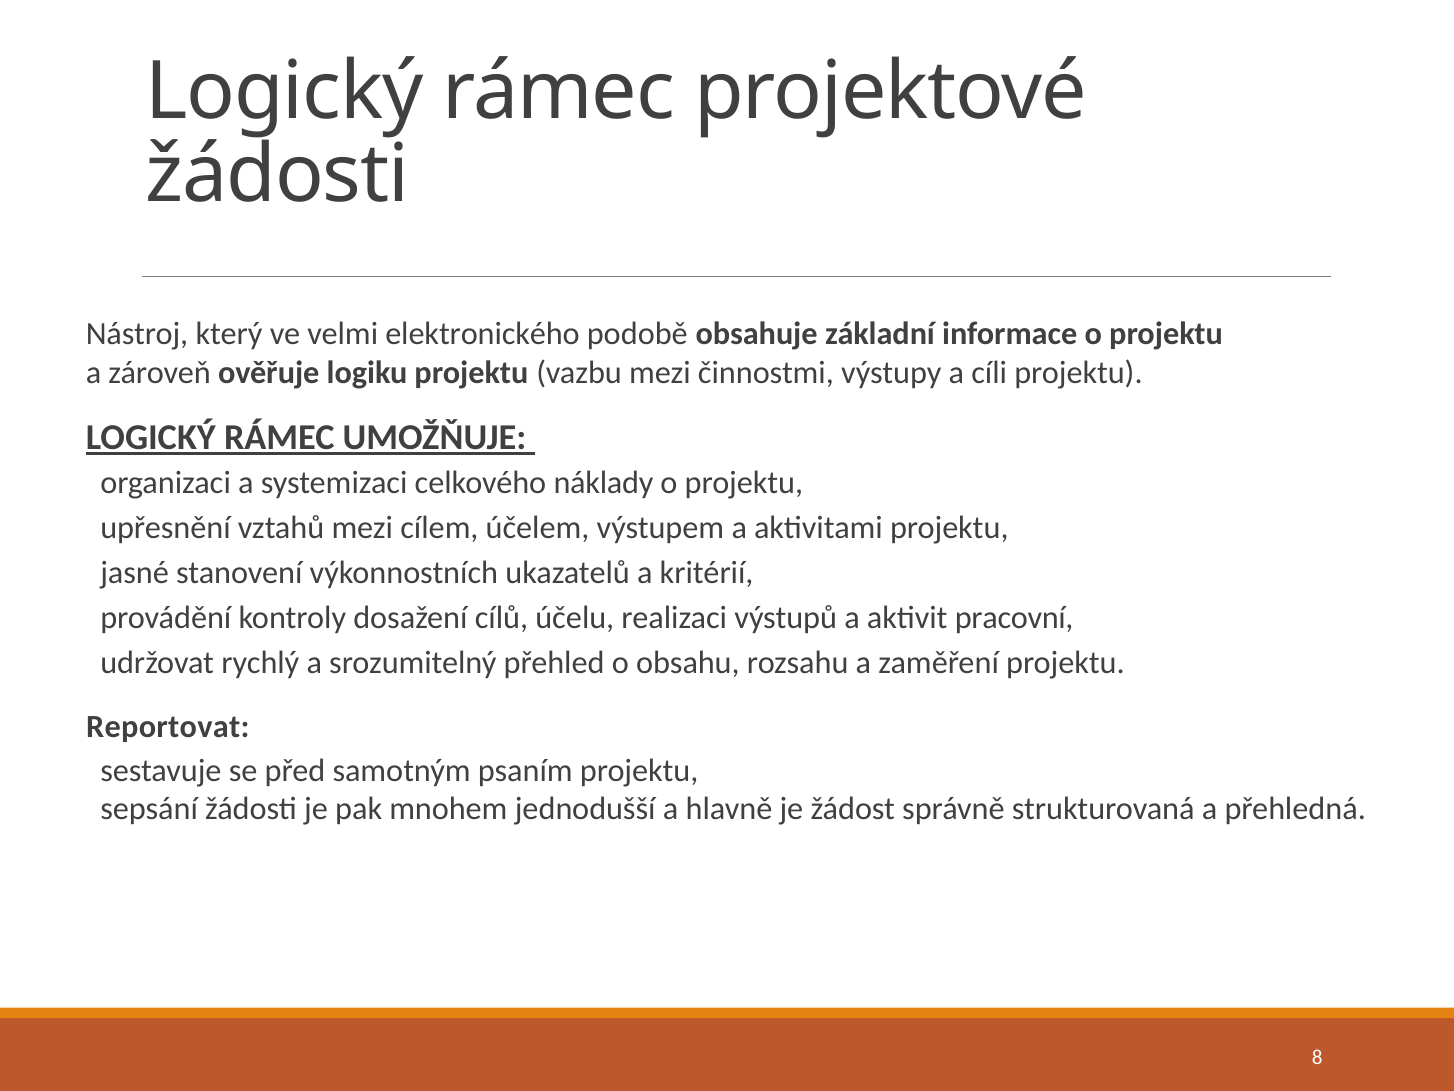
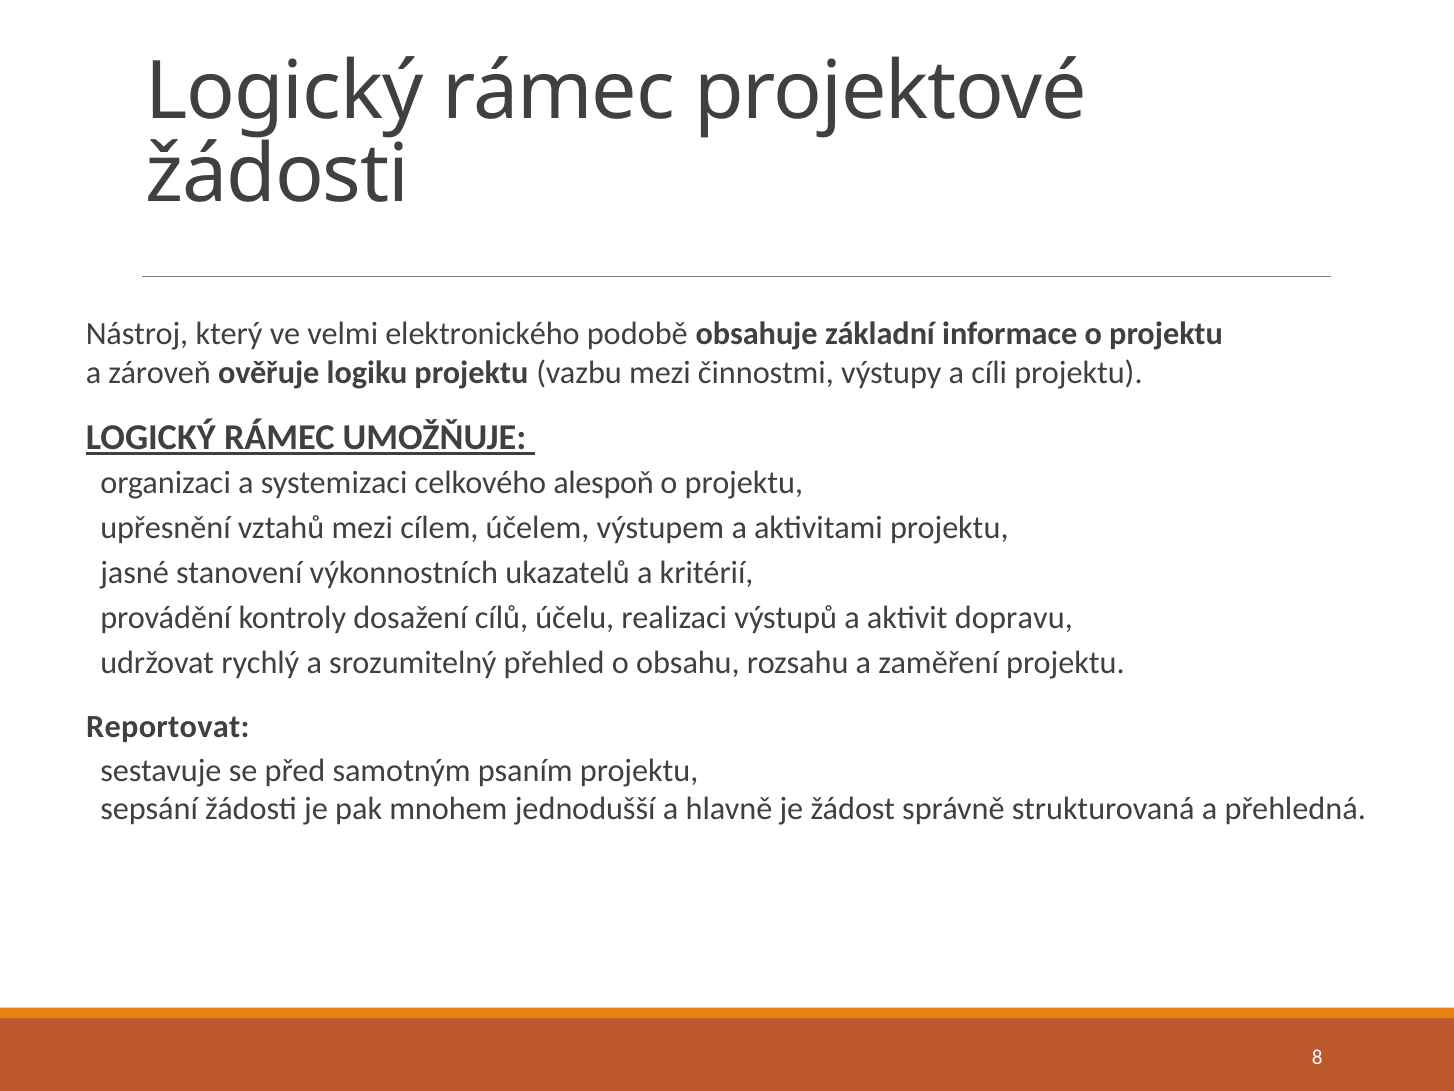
náklady: náklady -> alespoň
pracovní: pracovní -> dopravu
